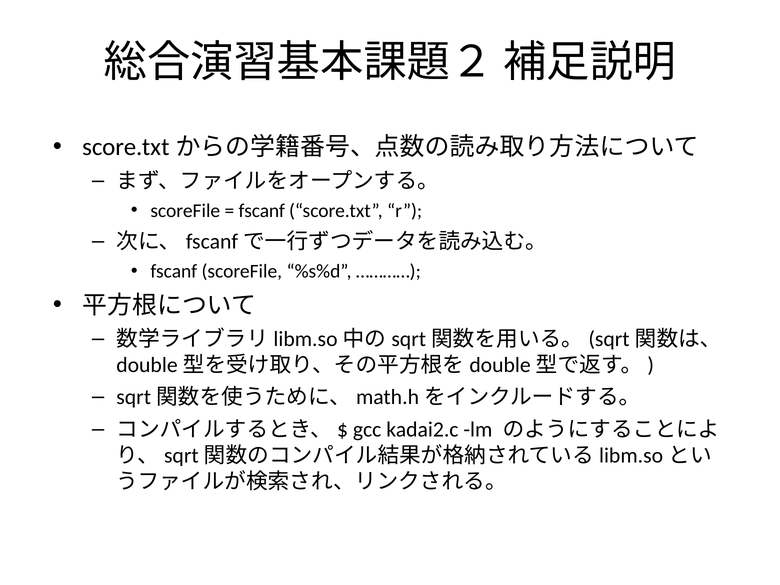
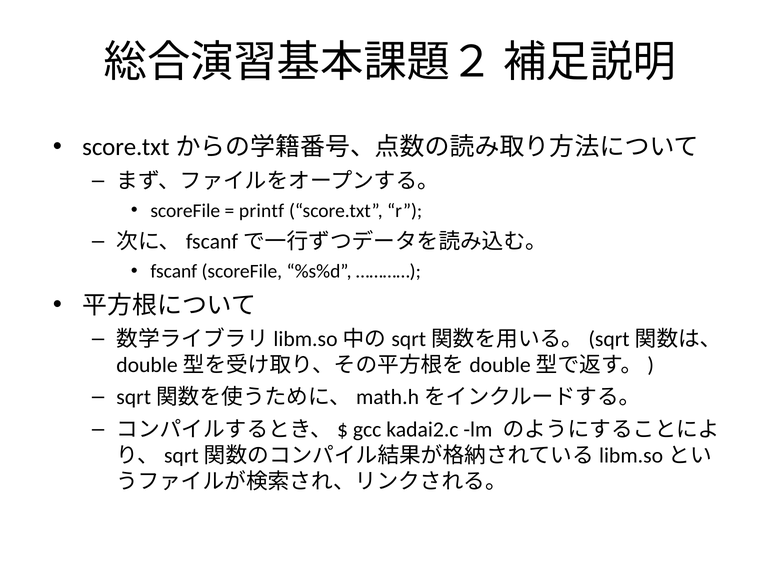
fscanf at (262, 211): fscanf -> printf
